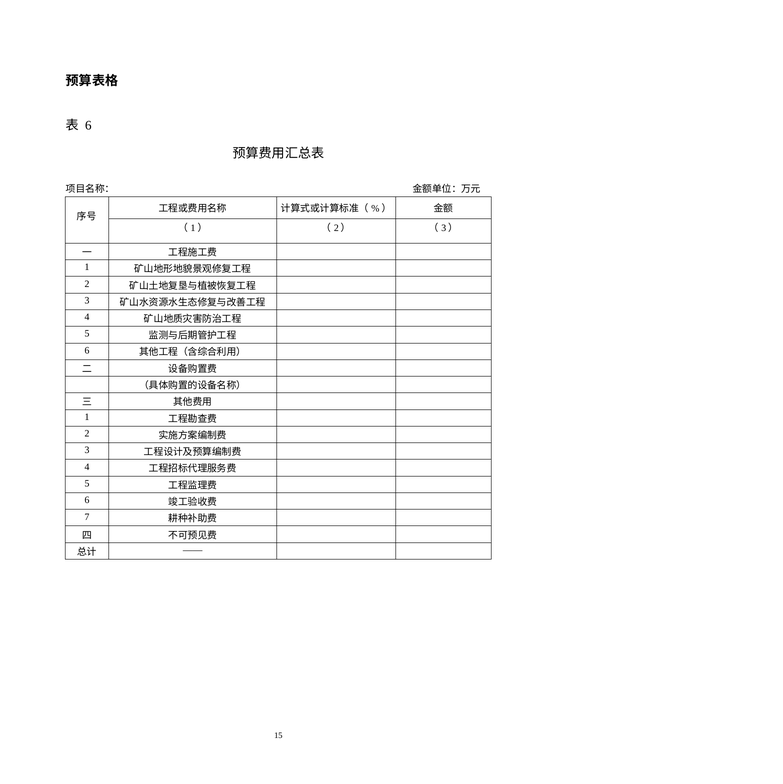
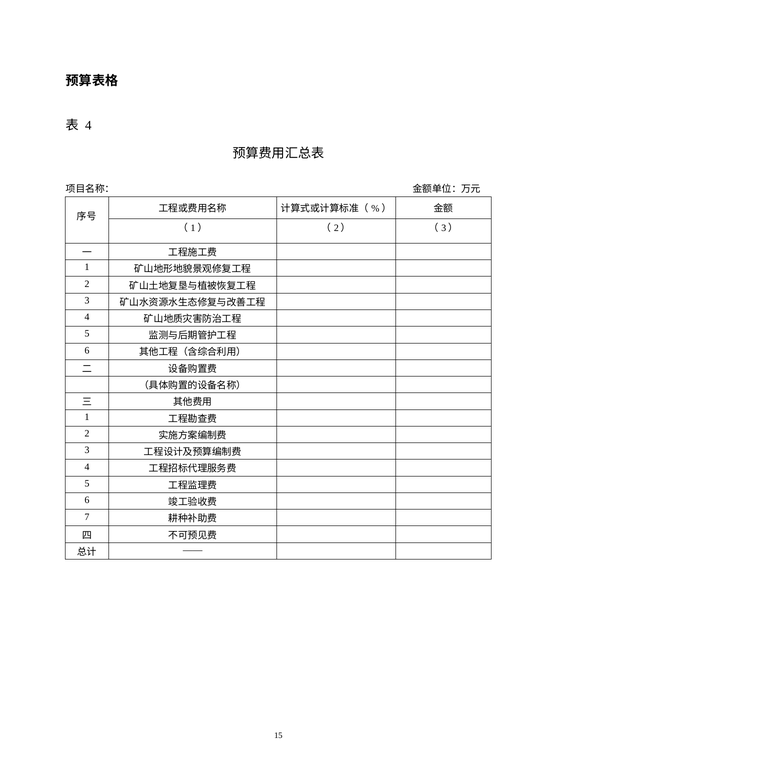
6 at (88, 126): 6 -> 4
